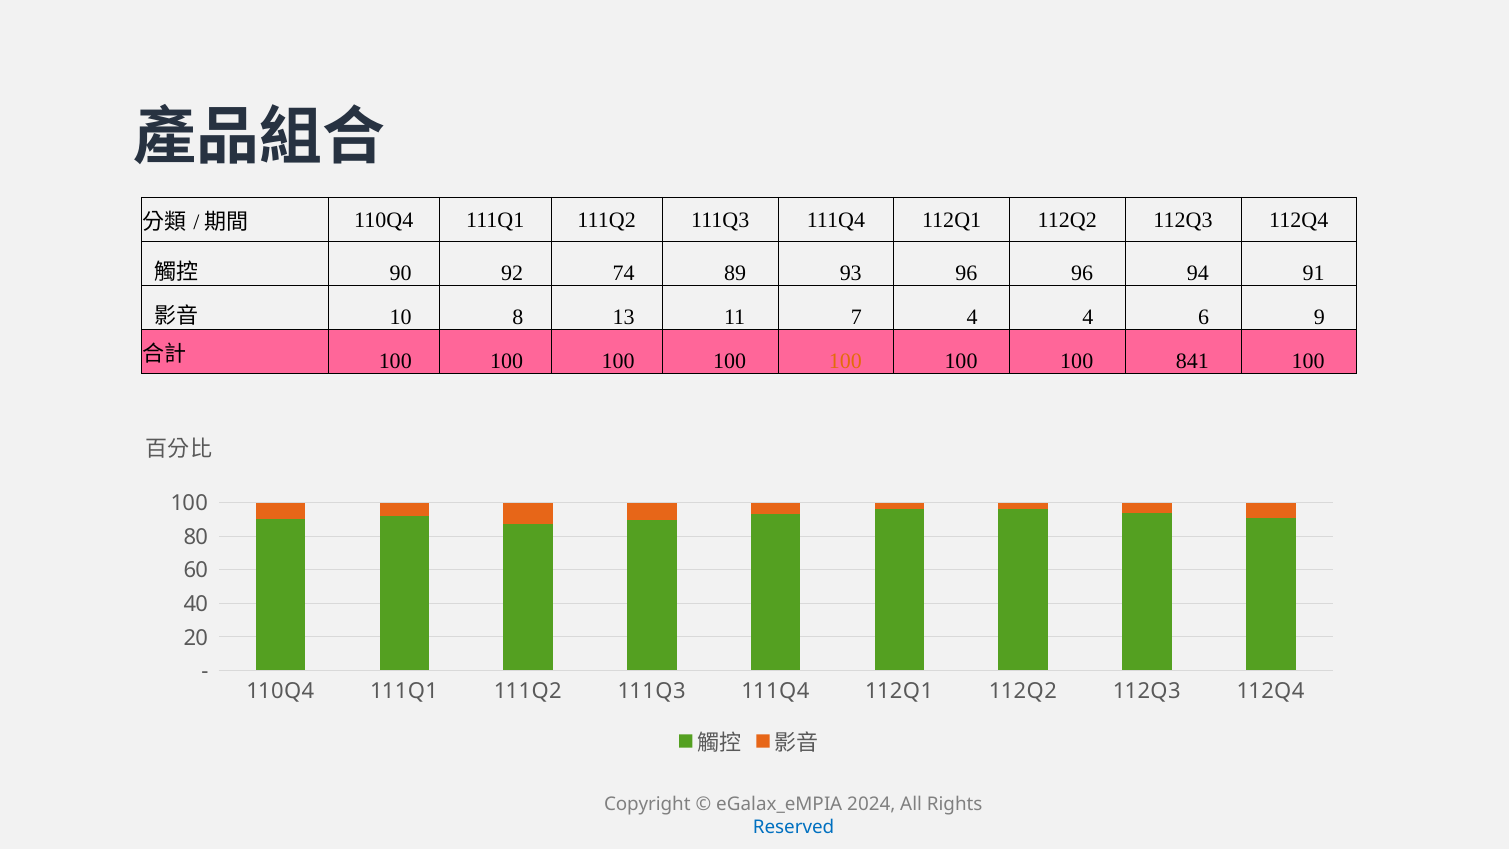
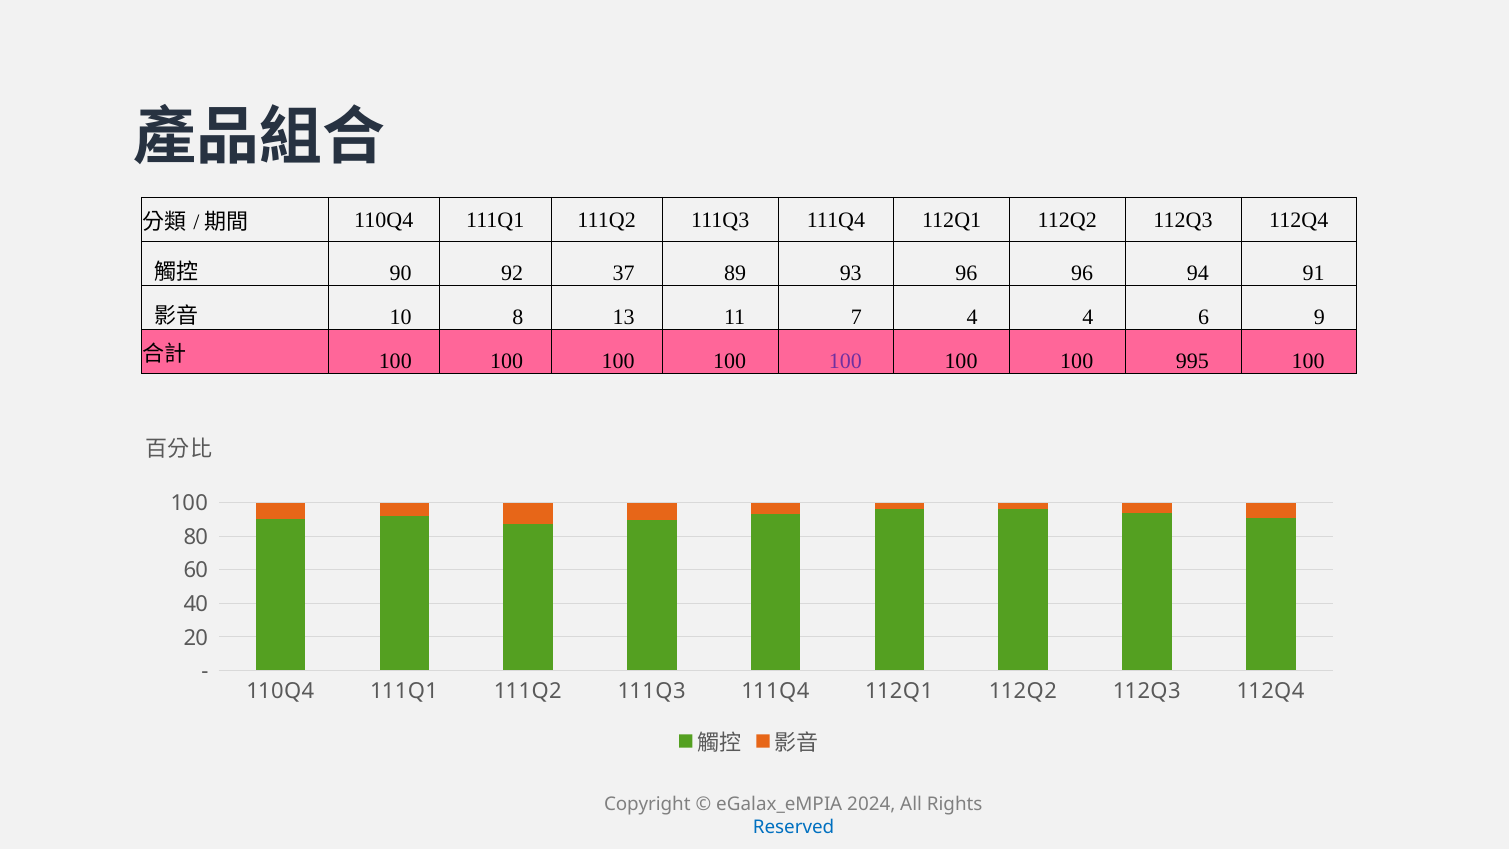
74: 74 -> 37
100 at (845, 362) colour: orange -> purple
841: 841 -> 995
